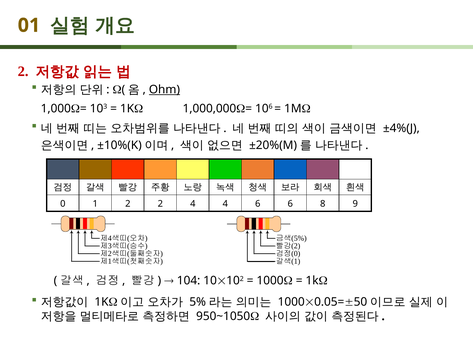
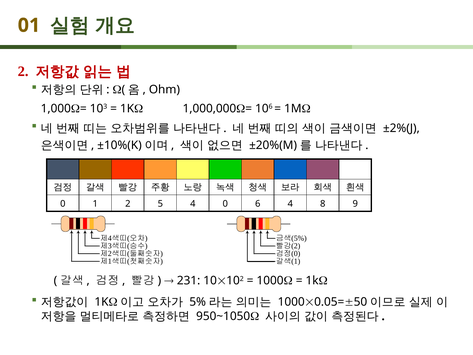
Ohm underline: present -> none
±4%(J: ±4%(J -> ±2%(J
2 2: 2 -> 5
4 4: 4 -> 0
6 6: 6 -> 4
104: 104 -> 231
